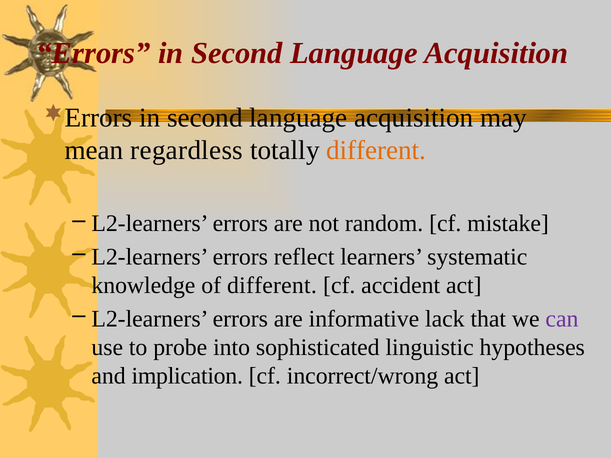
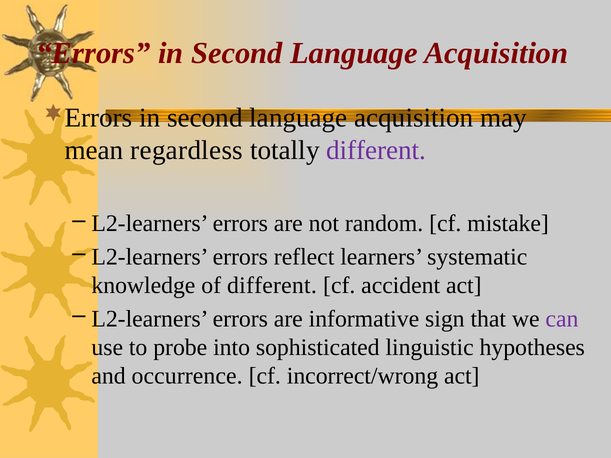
different at (376, 151) colour: orange -> purple
lack: lack -> sign
implication: implication -> occurrence
